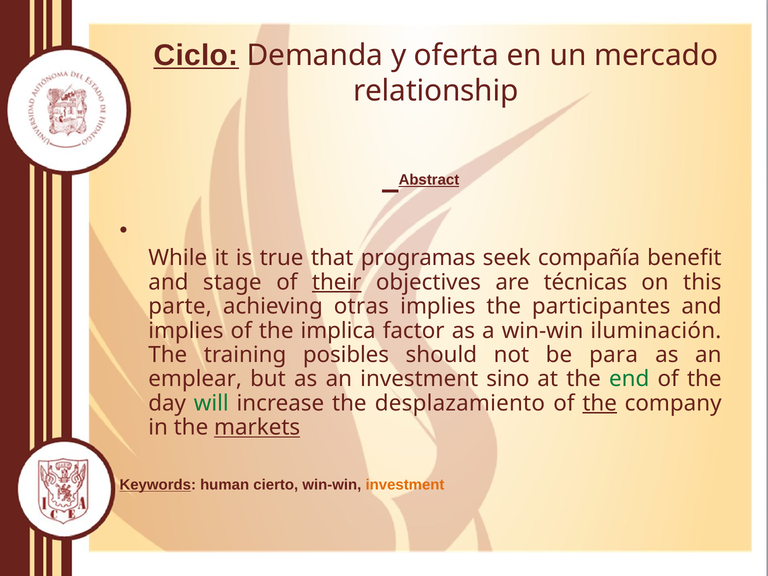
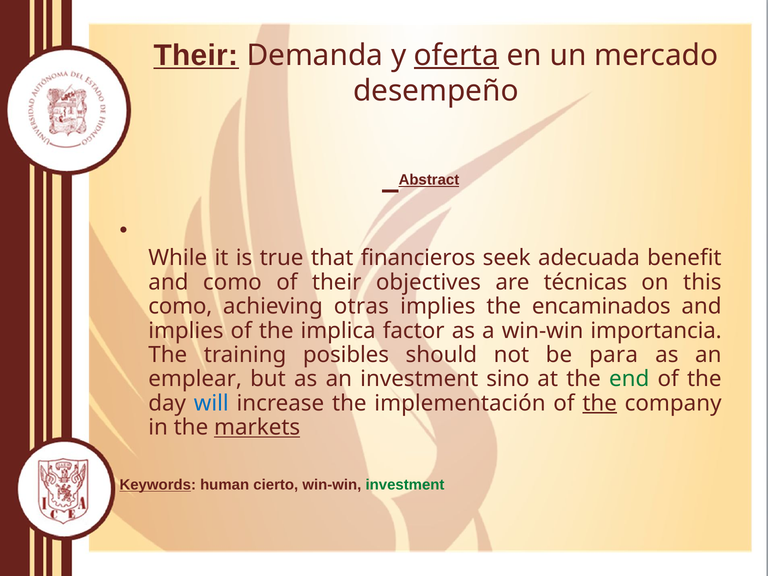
Ciclo at (196, 55): Ciclo -> Their
oferta underline: none -> present
relationship: relationship -> desempeño
programas: programas -> financieros
compañía: compañía -> adecuada
and stage: stage -> como
their at (337, 282) underline: present -> none
parte at (180, 306): parte -> como
participantes: participantes -> encaminados
iluminación: iluminación -> importancia
will colour: green -> blue
desplazamiento: desplazamiento -> implementación
investment at (405, 485) colour: orange -> green
